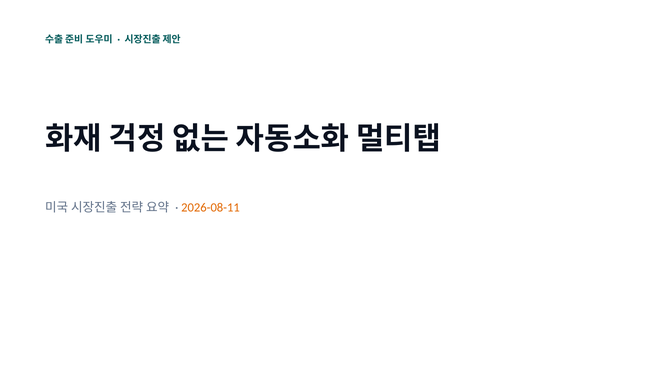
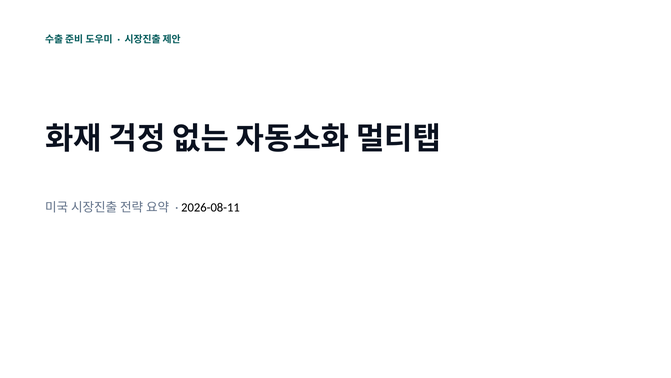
2026-08-11 colour: orange -> black
